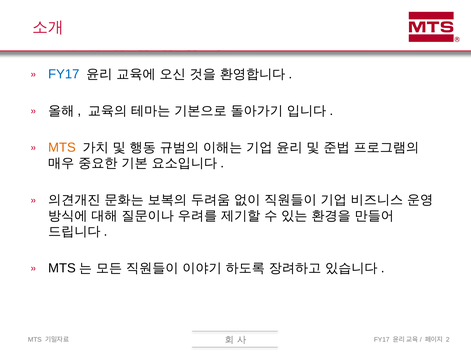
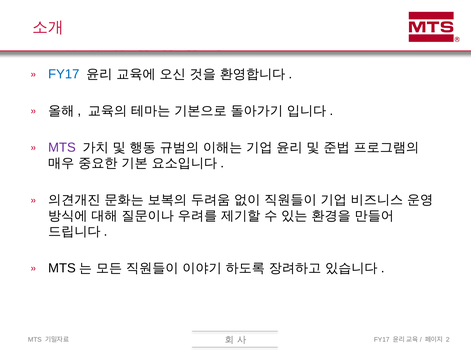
MTS at (62, 147) colour: orange -> purple
